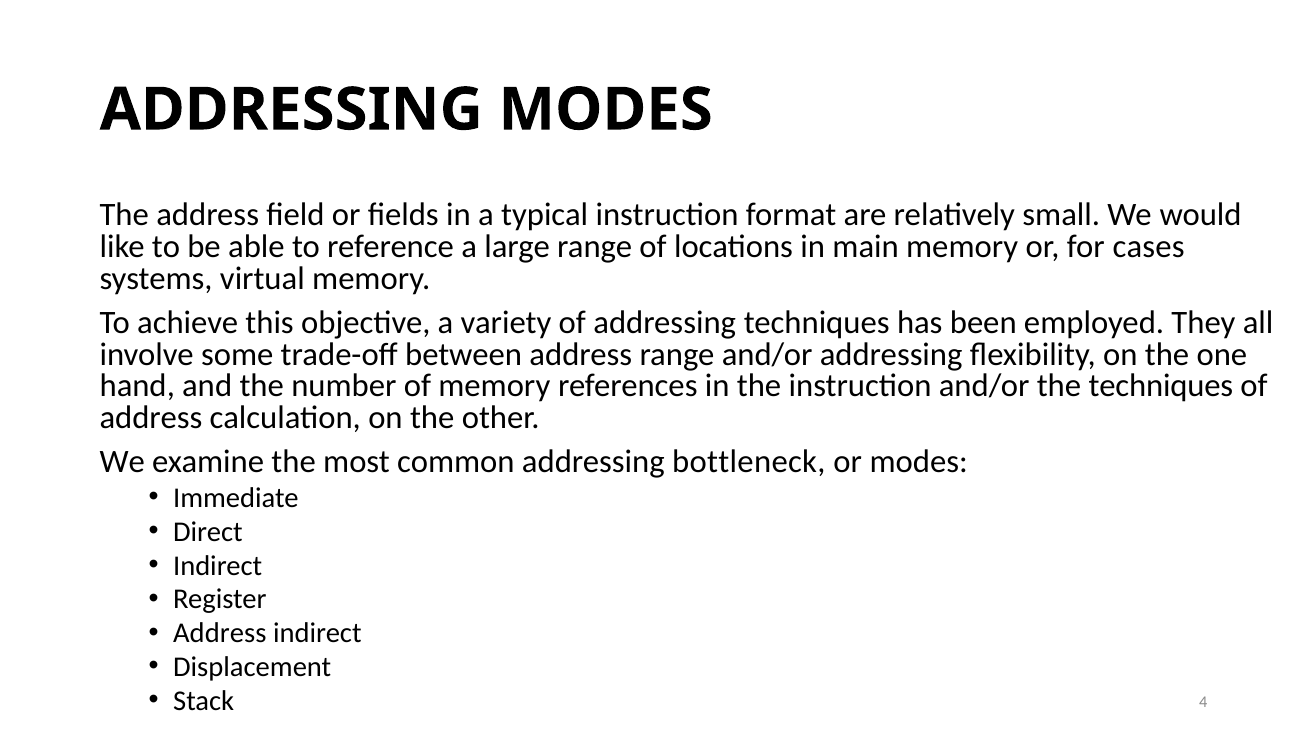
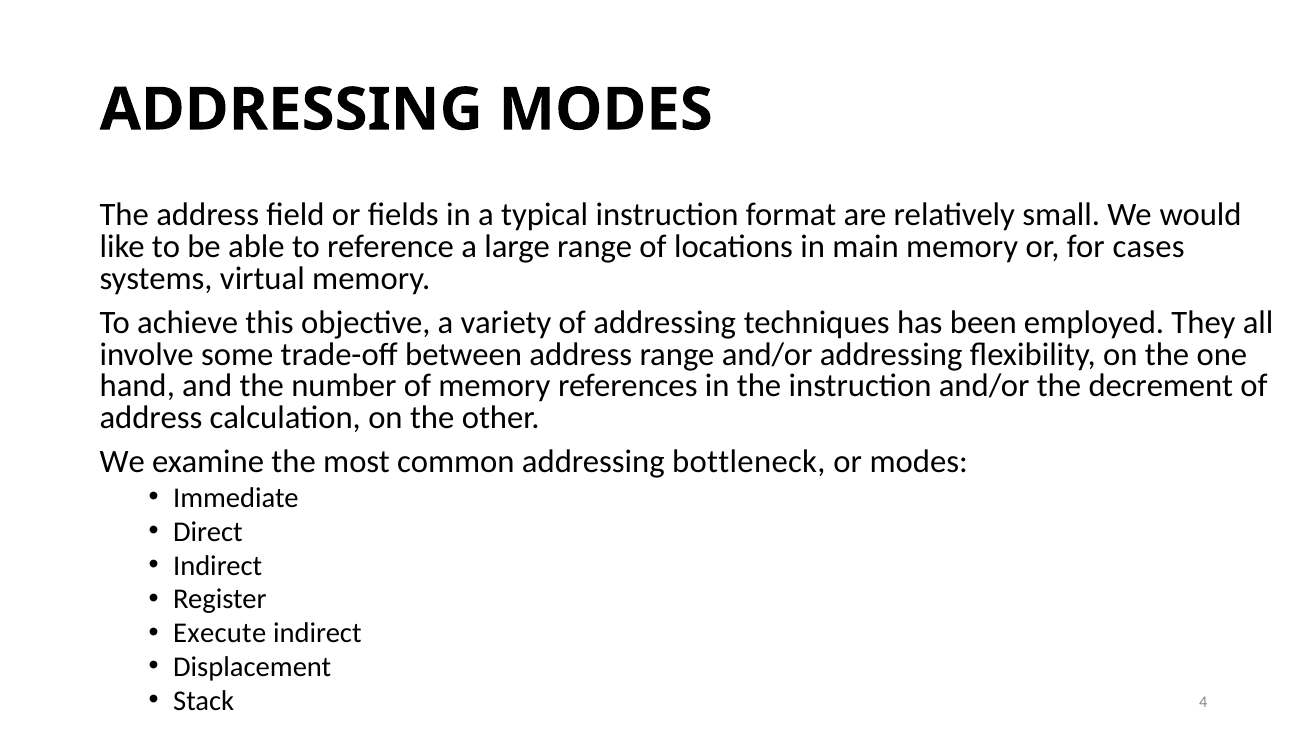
the techniques: techniques -> decrement
Address at (220, 634): Address -> Execute
